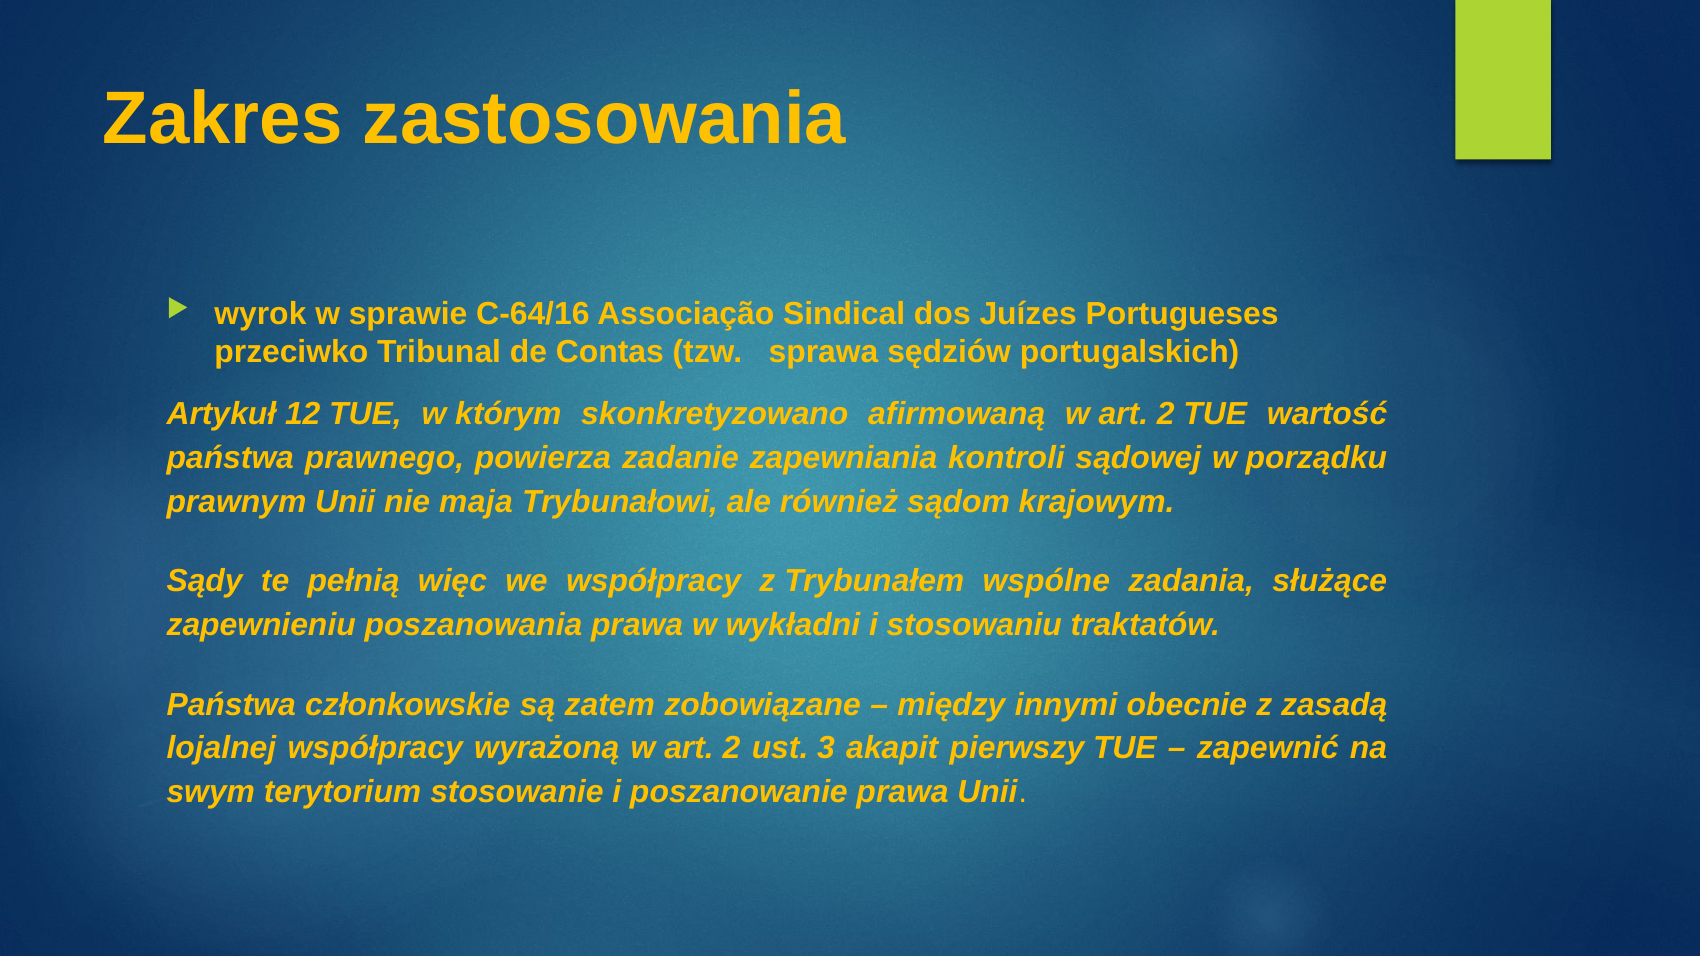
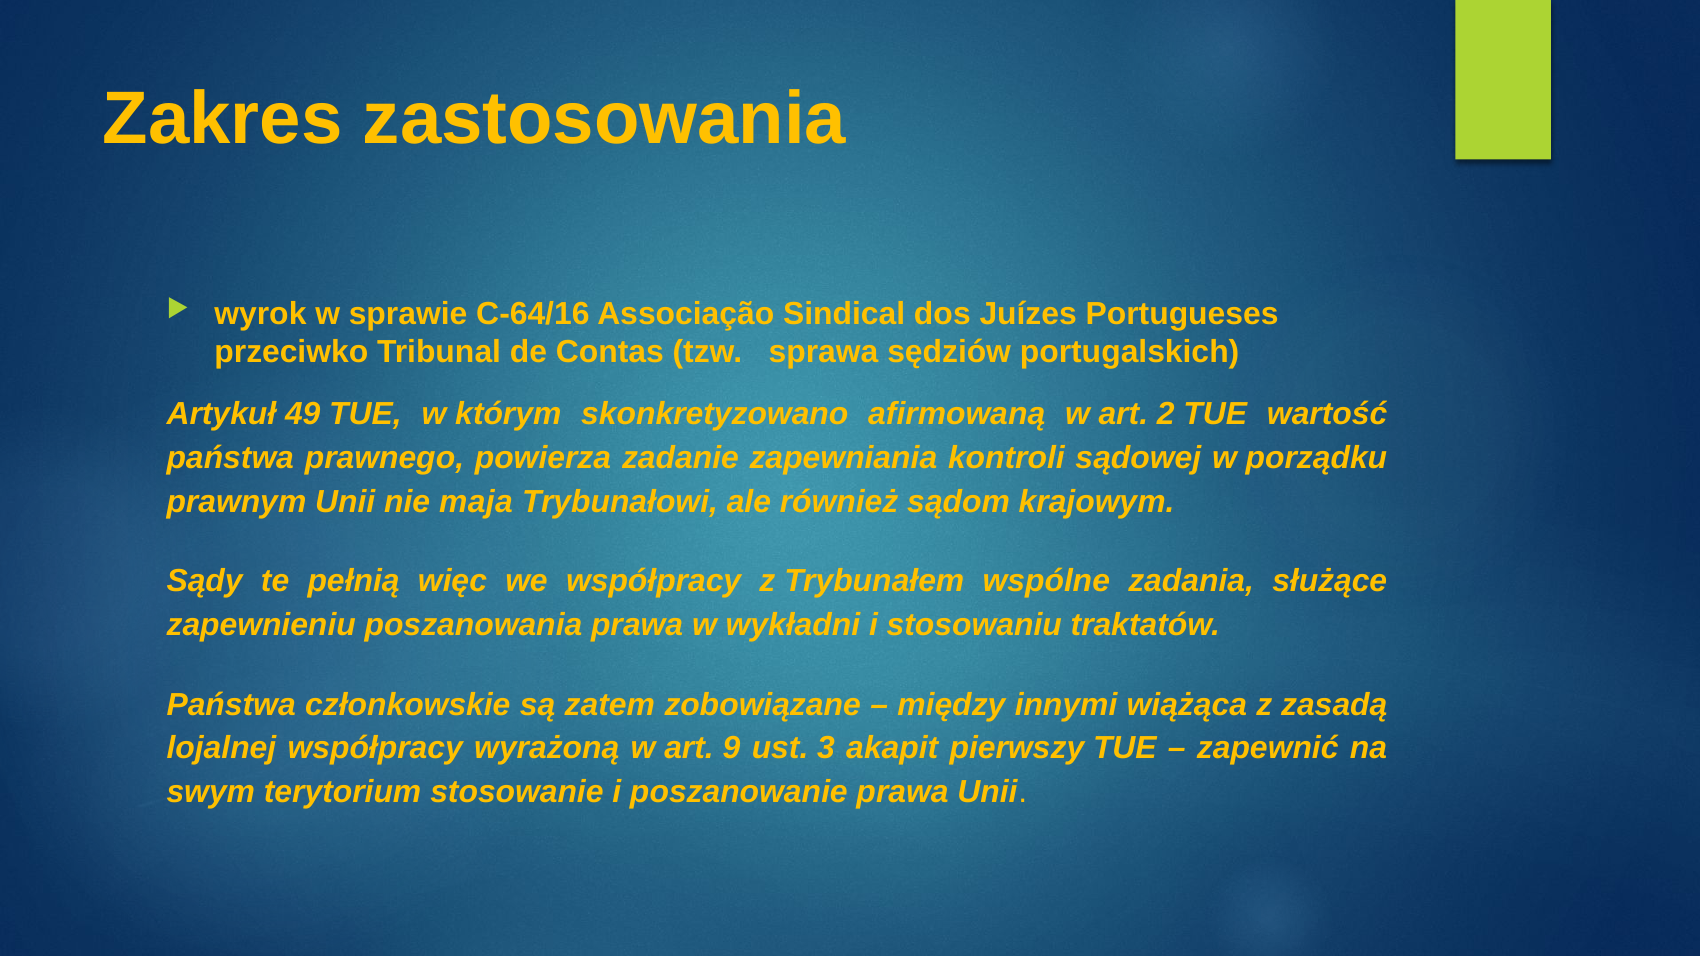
12: 12 -> 49
obecnie: obecnie -> wiążąca
wyrażoną w art 2: 2 -> 9
